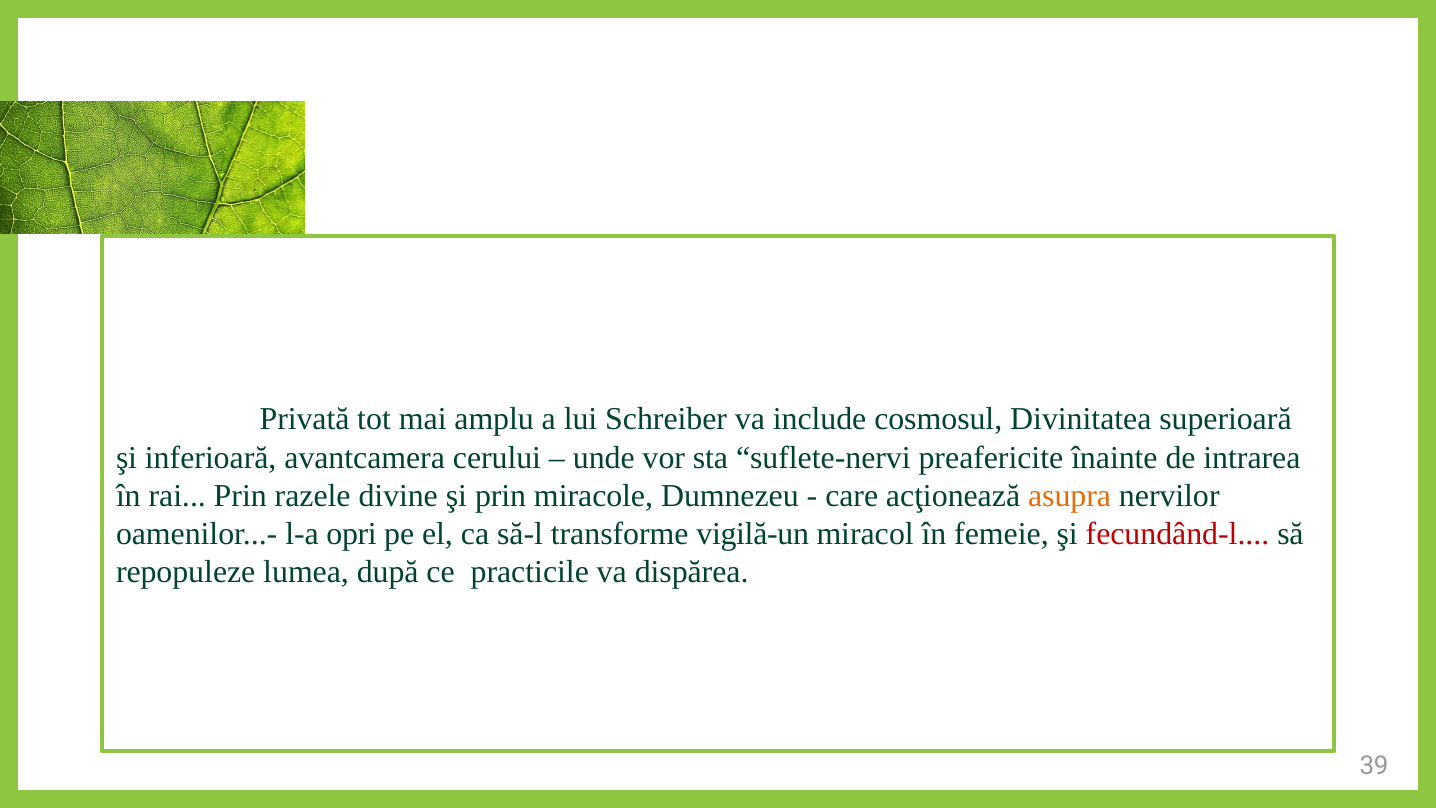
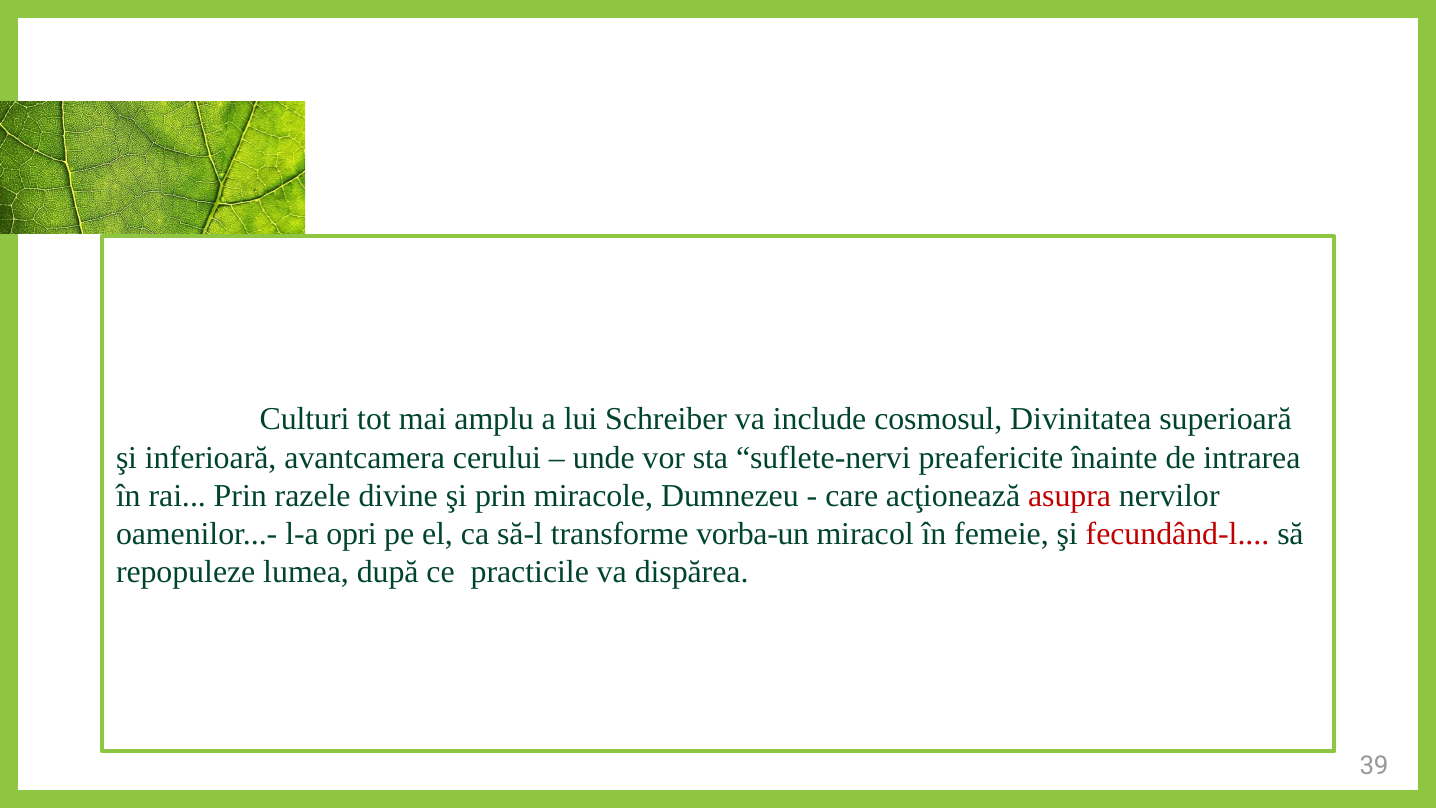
Privată: Privată -> Culturi
asupra colour: orange -> red
vigilă-un: vigilă-un -> vorba-un
